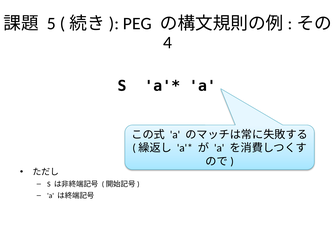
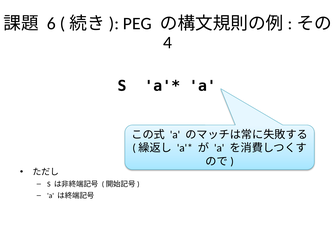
5: 5 -> 6
